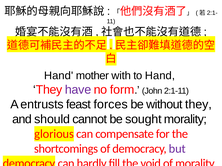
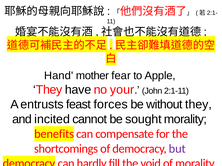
with: with -> fear
to Hand: Hand -> Apple
have colour: purple -> black
form: form -> your
should: should -> incited
glorious: glorious -> benefits
